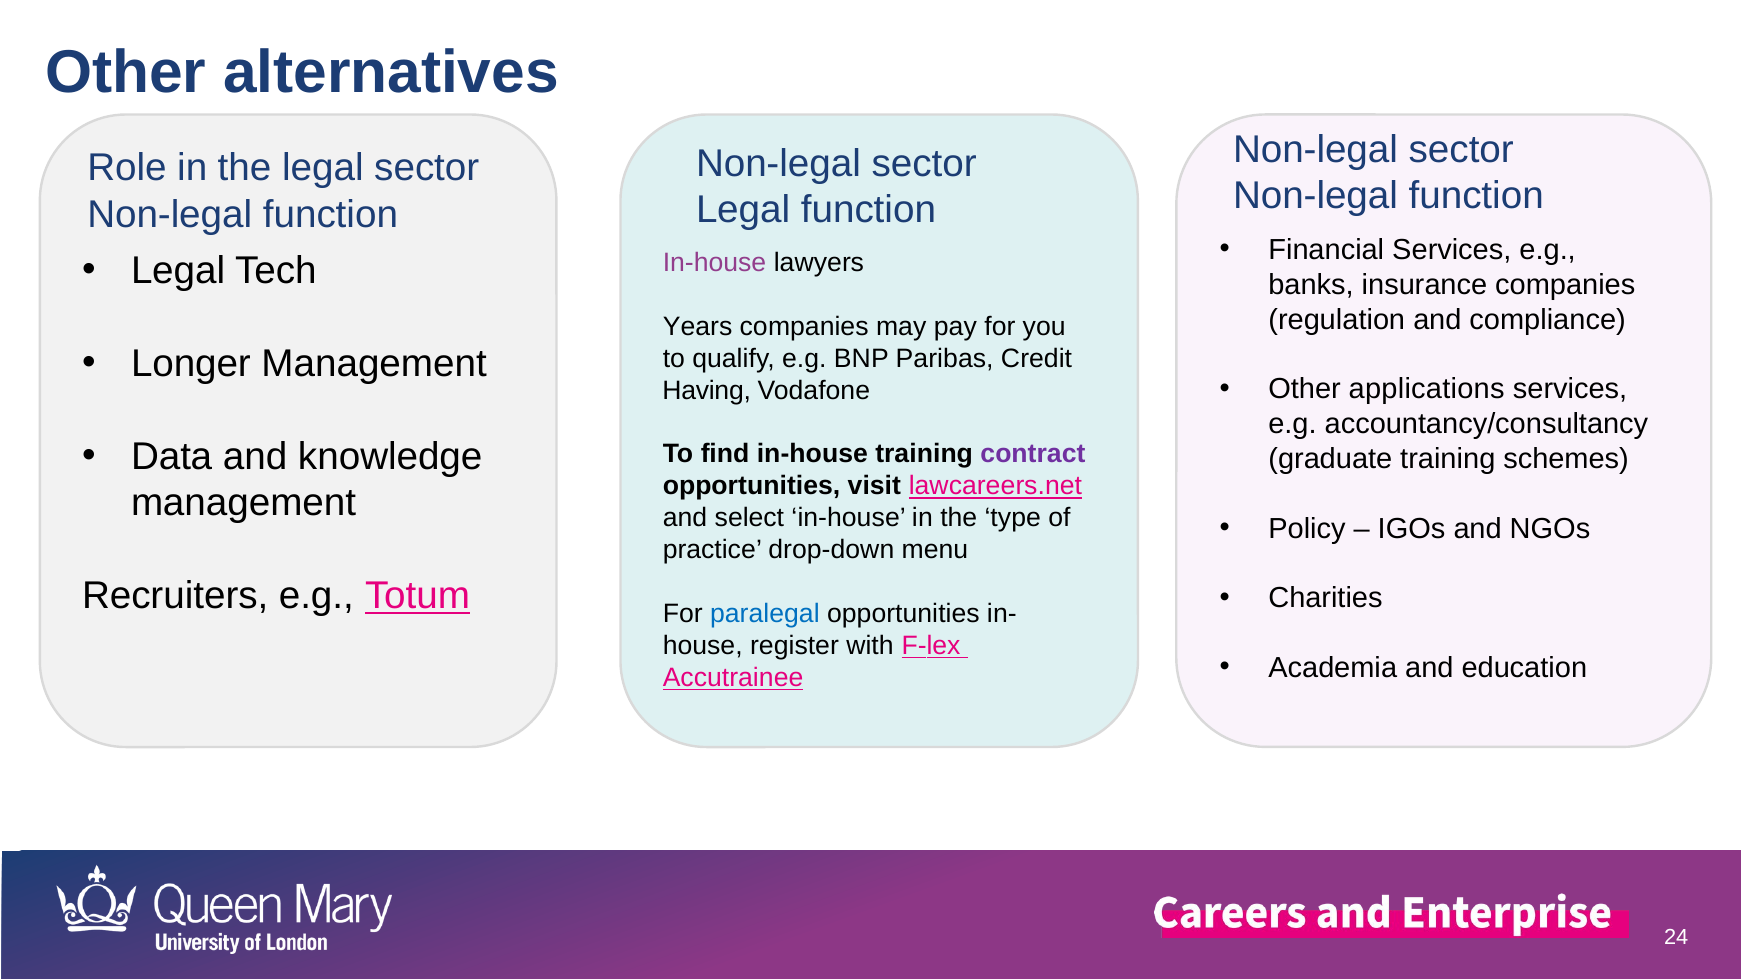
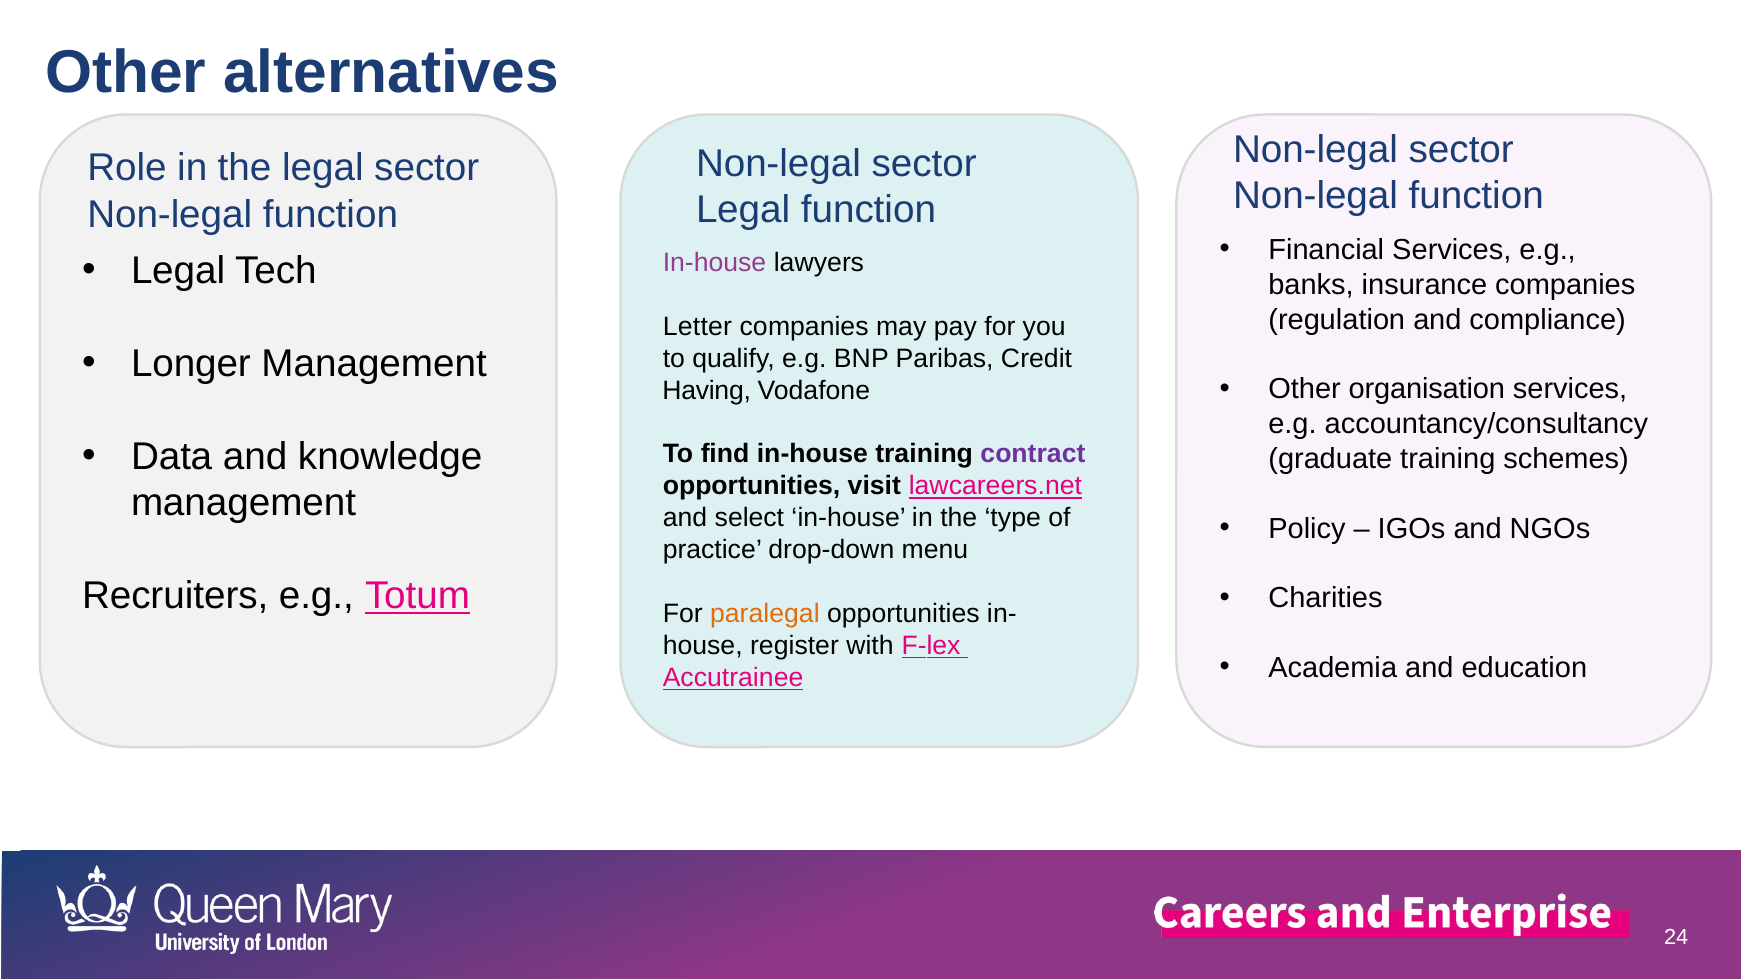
Years: Years -> Letter
applications: applications -> organisation
paralegal colour: blue -> orange
